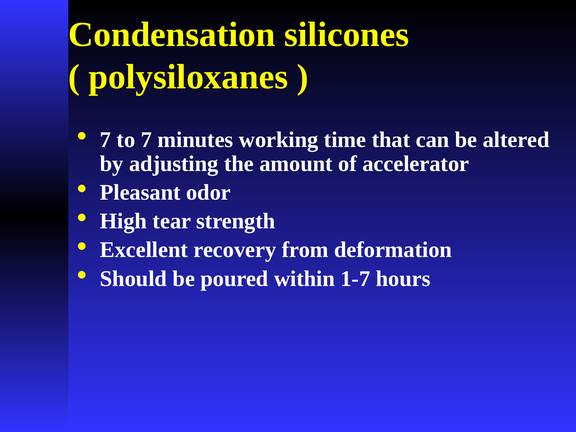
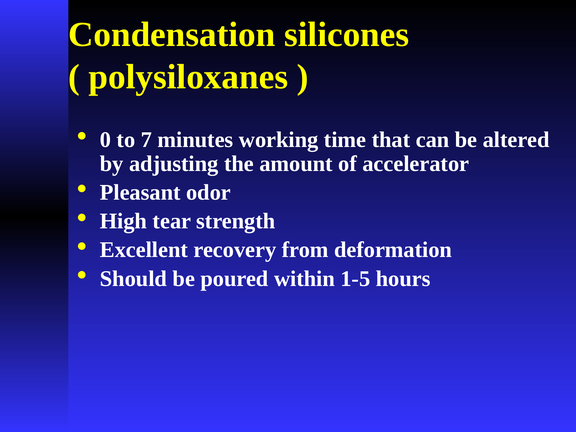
7 at (106, 140): 7 -> 0
1-7: 1-7 -> 1-5
